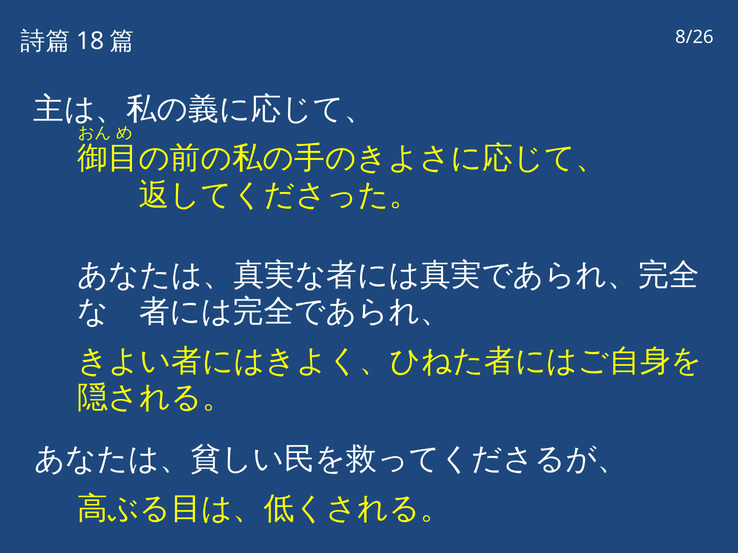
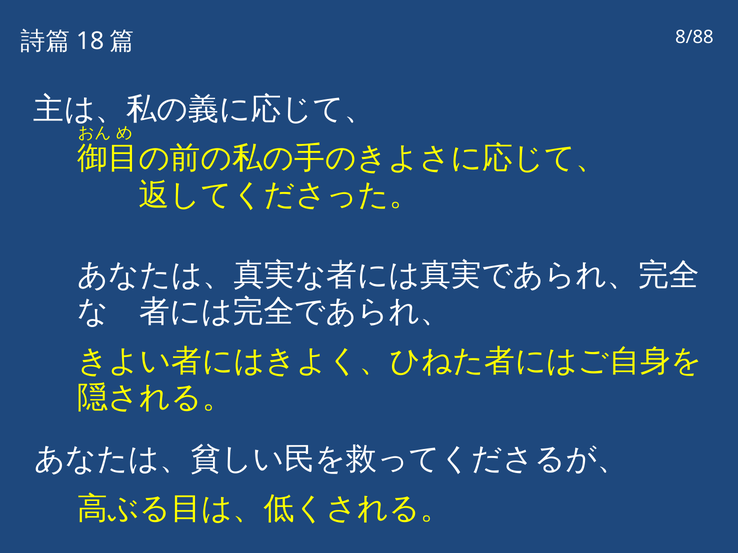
8/26: 8/26 -> 8/88
